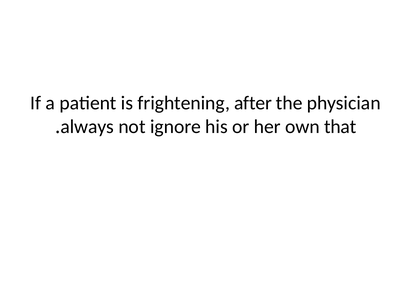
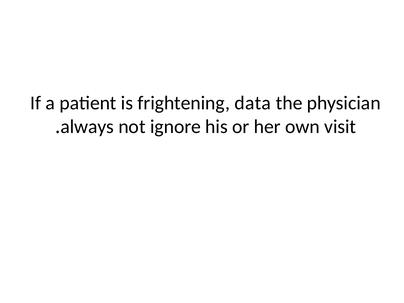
after: after -> data
that: that -> visit
